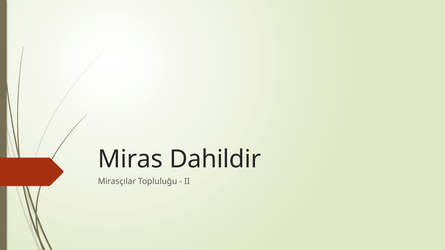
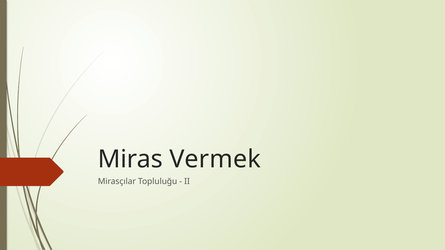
Dahildir: Dahildir -> Vermek
